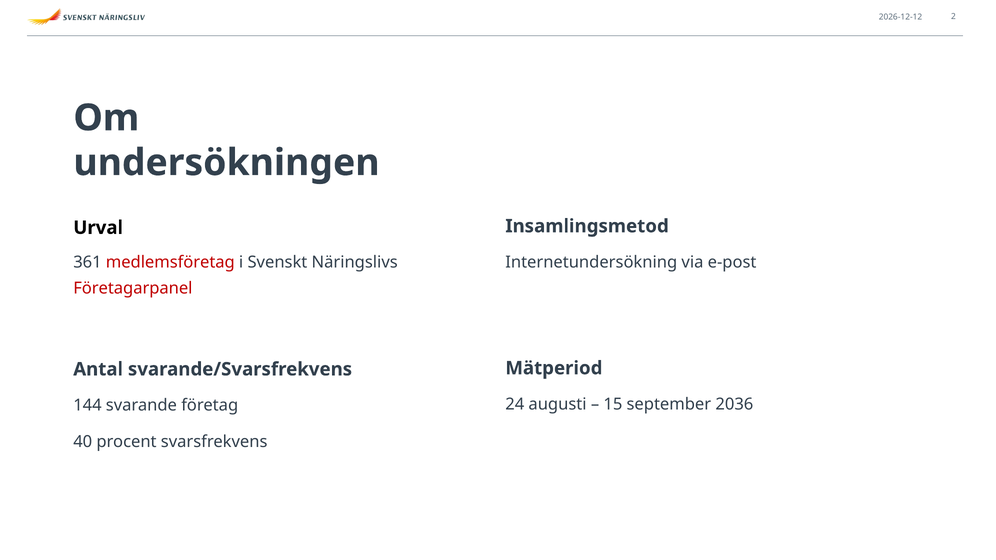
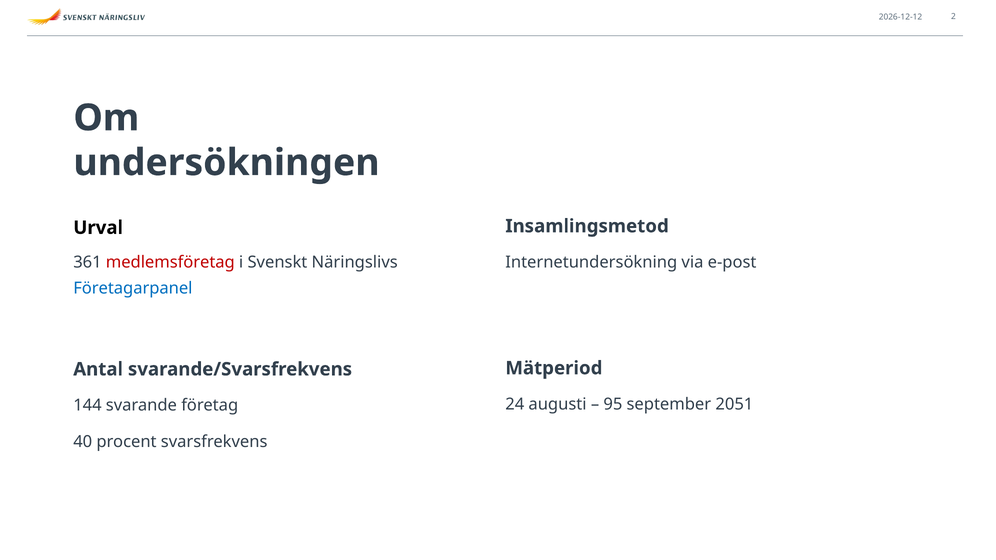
Företagarpanel colour: red -> blue
15: 15 -> 95
2036: 2036 -> 2051
